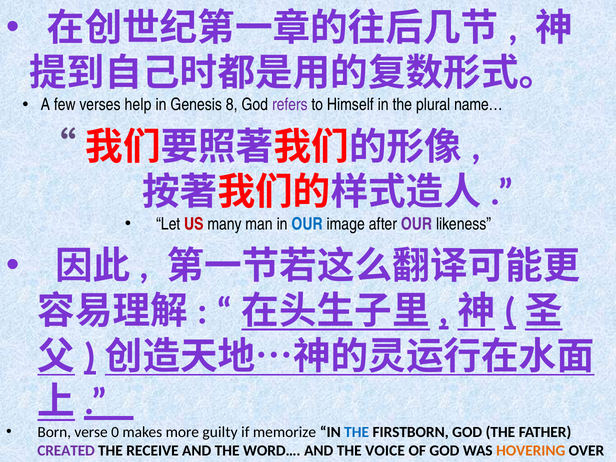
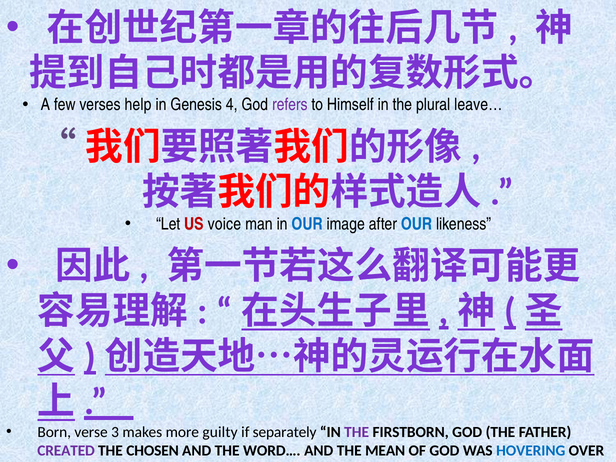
8: 8 -> 4
name…: name… -> leave…
many: many -> voice
OUR at (417, 224) colour: purple -> blue
0: 0 -> 3
memorize: memorize -> separately
THE at (357, 432) colour: blue -> purple
RECEIVE: RECEIVE -> CHOSEN
VOICE: VOICE -> MEAN
HOVERING colour: orange -> blue
